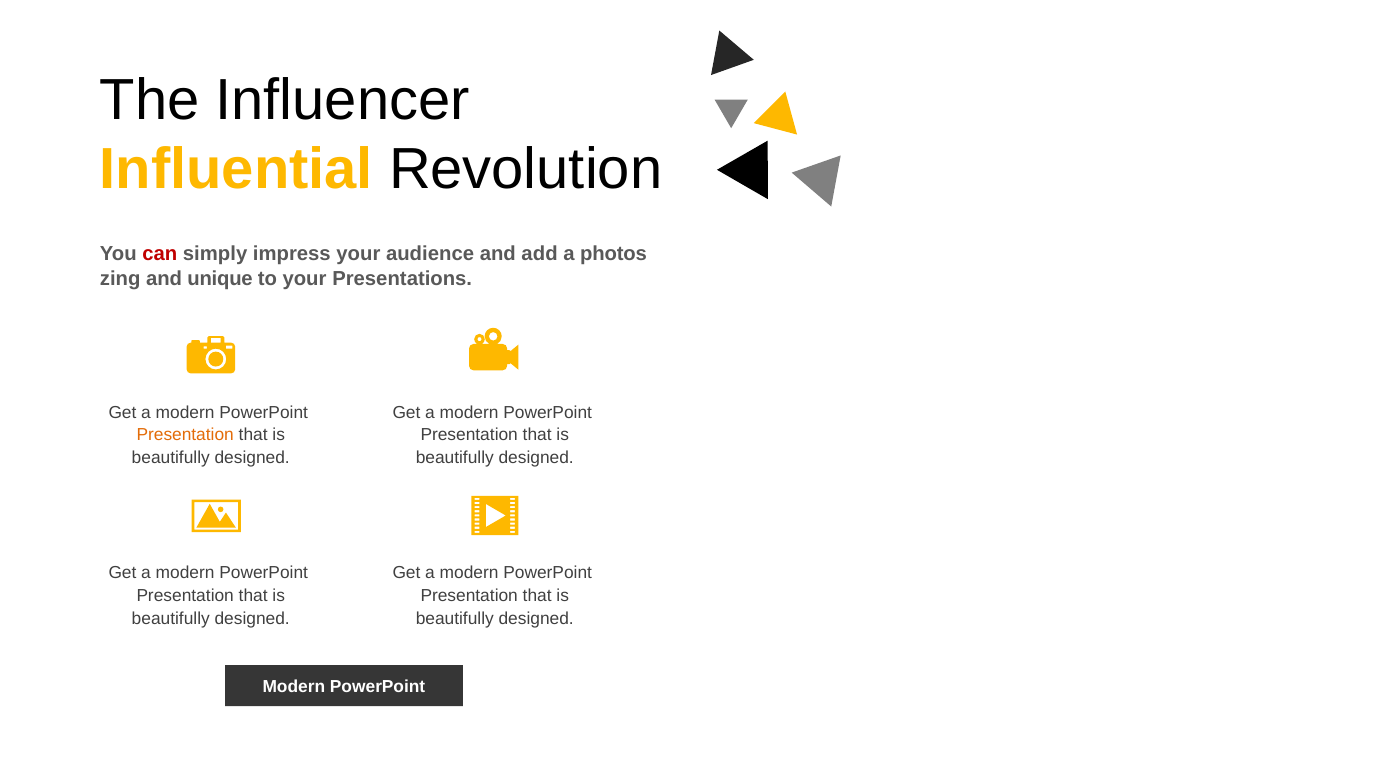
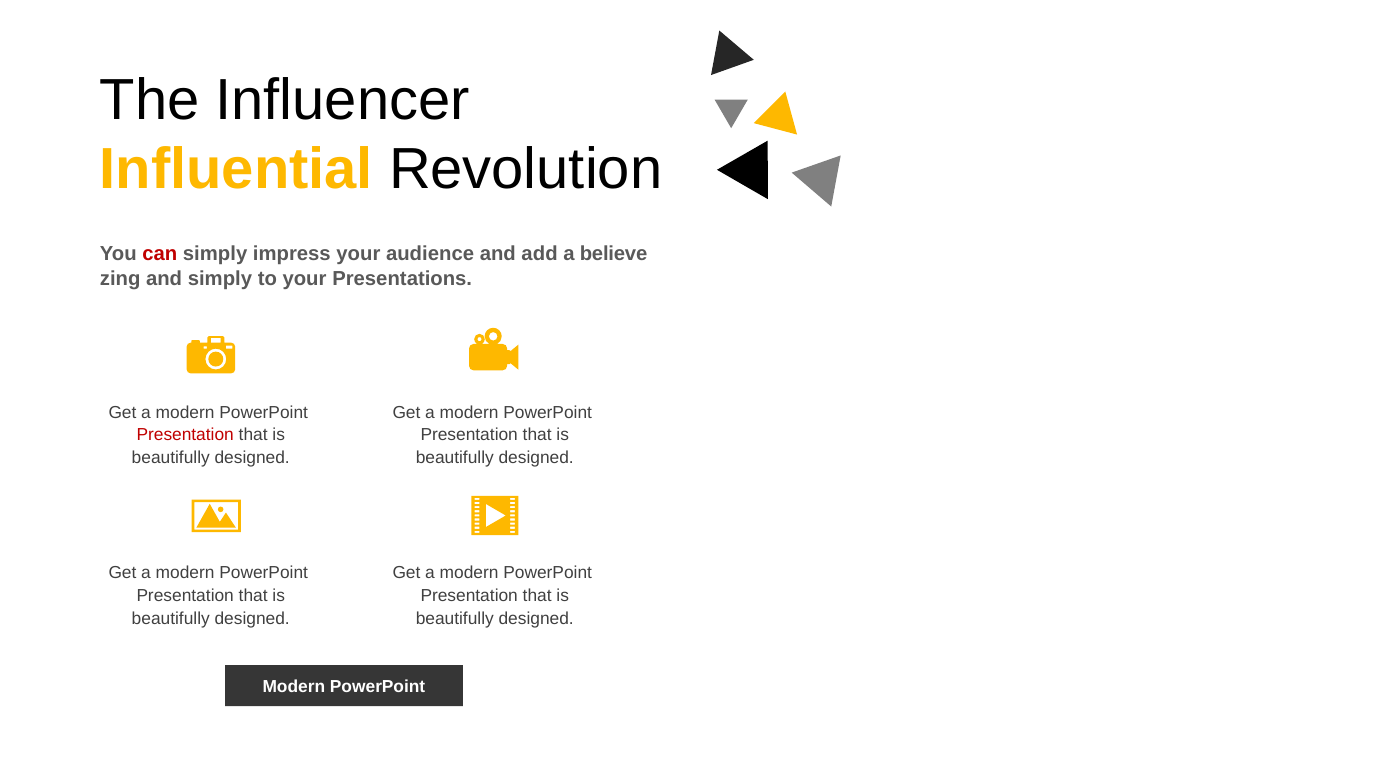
photos: photos -> believe
and unique: unique -> simply
Presentation at (185, 435) colour: orange -> red
